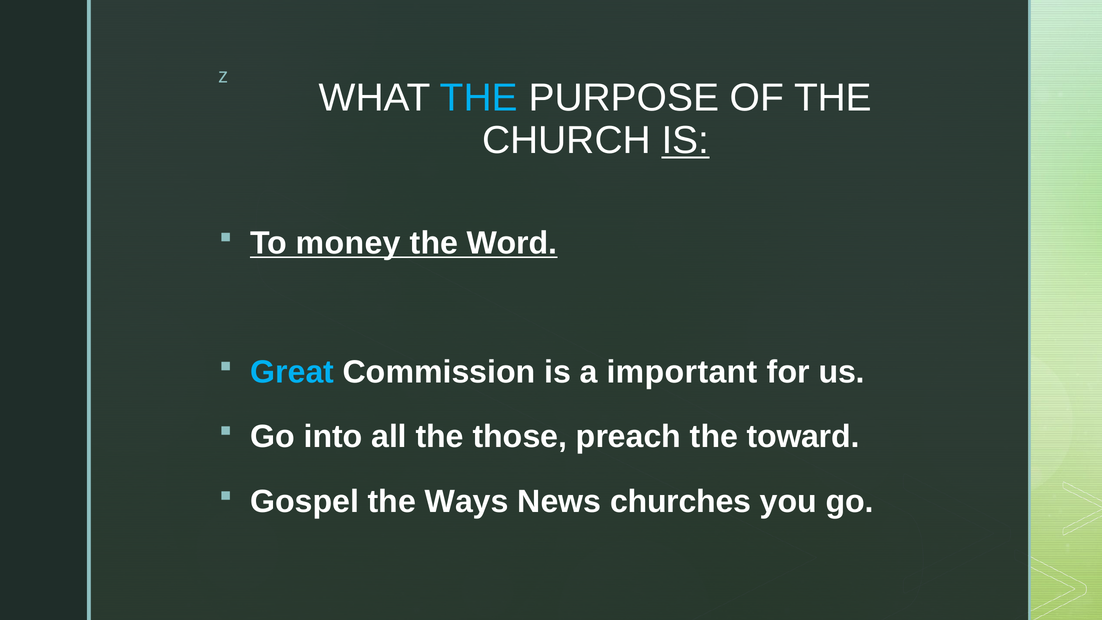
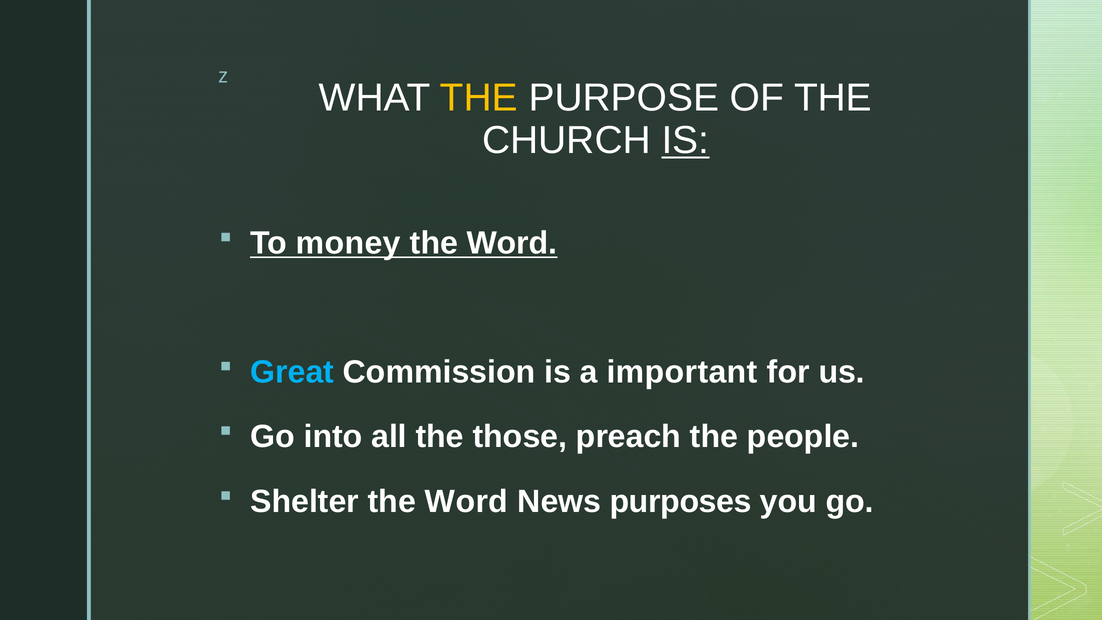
THE at (479, 98) colour: light blue -> yellow
toward: toward -> people
Gospel: Gospel -> Shelter
Ways at (467, 501): Ways -> Word
churches: churches -> purposes
